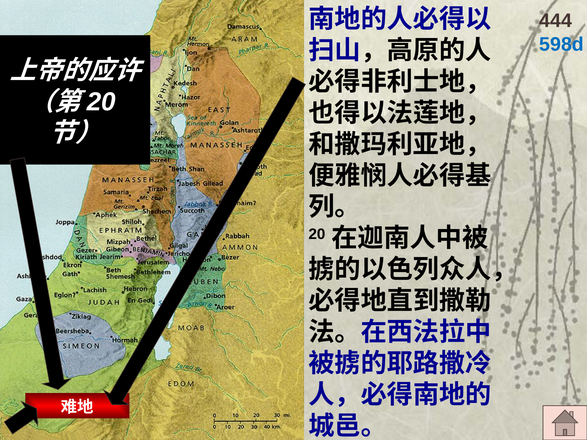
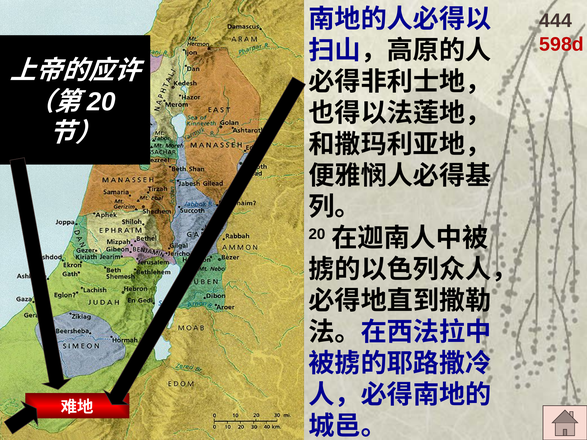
598d colour: blue -> red
